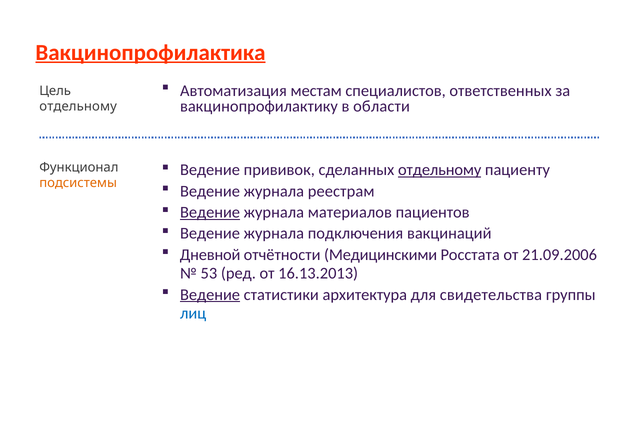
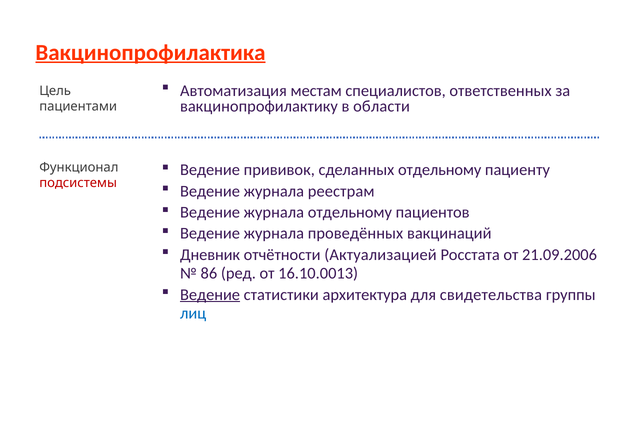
отдельному at (78, 106): отдельному -> пациентами
отдельному at (440, 170) underline: present -> none
подсистемы colour: orange -> red
Ведение at (210, 212) underline: present -> none
журнала материалов: материалов -> отдельному
подключения: подключения -> проведённых
Дневной: Дневной -> Дневник
Медицинскими: Медицинскими -> Актуализацией
53: 53 -> 86
16.13.2013: 16.13.2013 -> 16.10.0013
